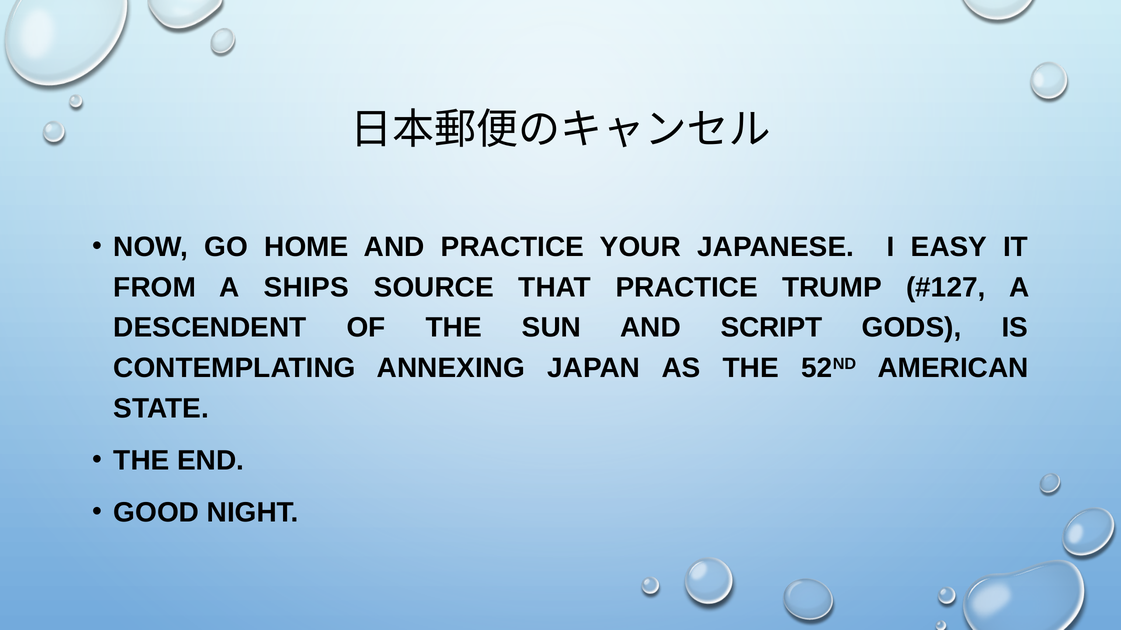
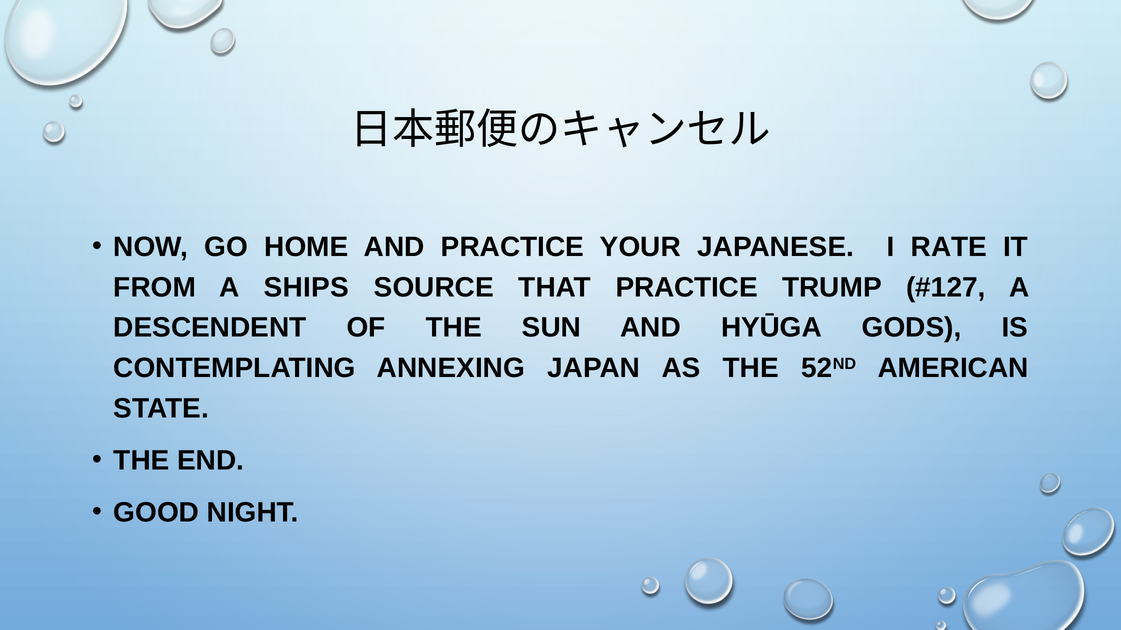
EASY: EASY -> RATE
SCRIPT: SCRIPT -> HYŪGA
